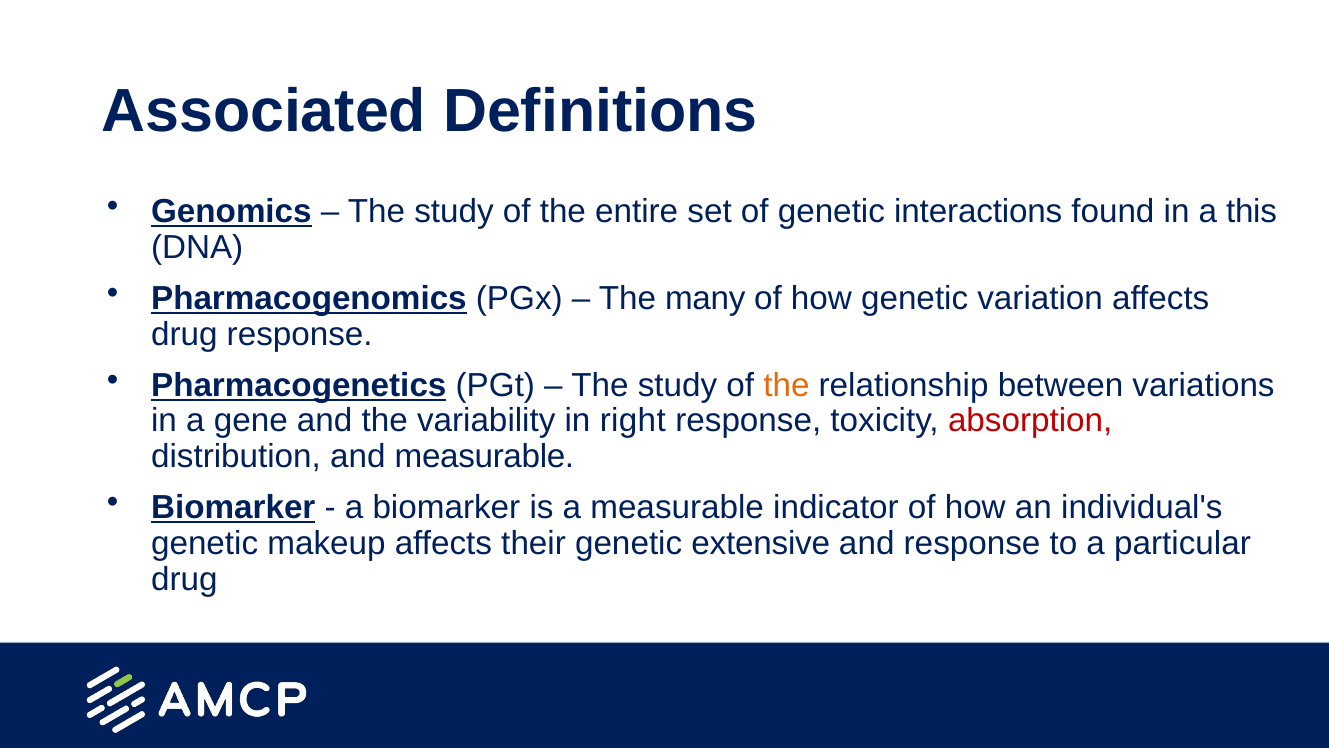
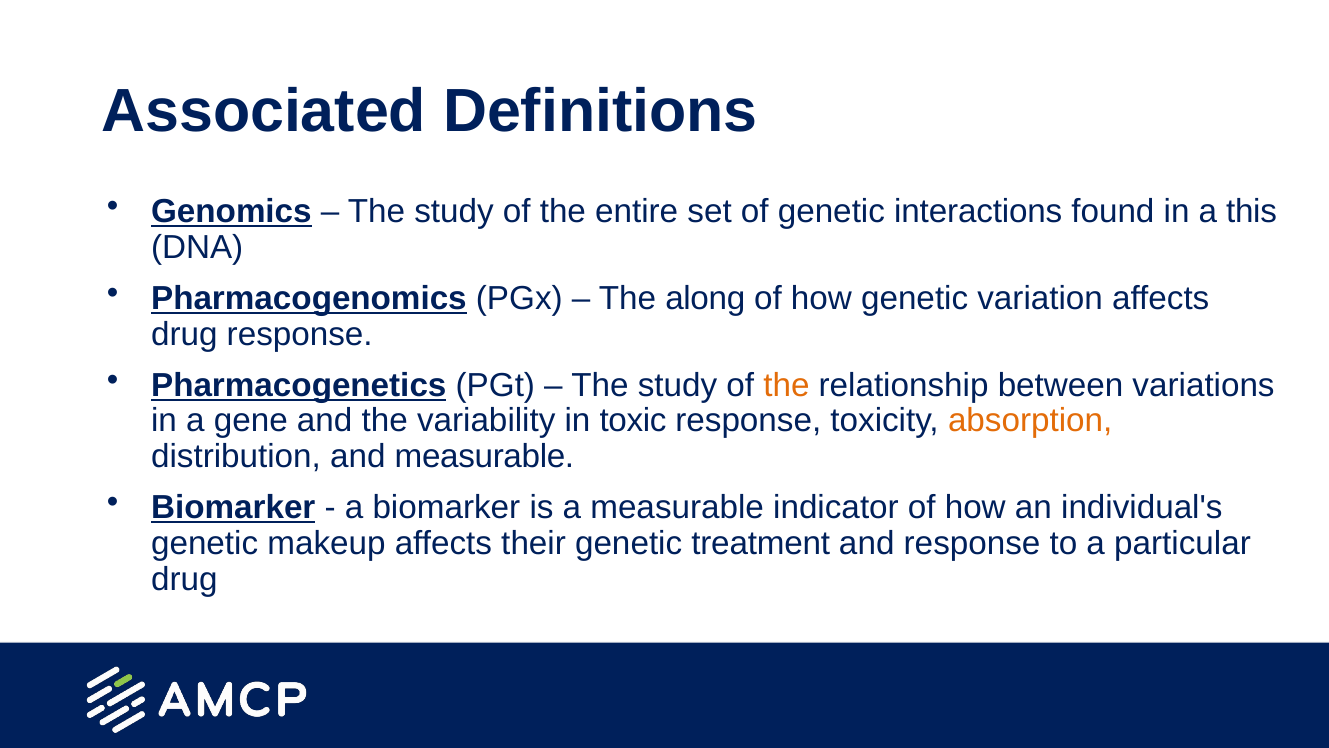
many: many -> along
right: right -> toxic
absorption colour: red -> orange
extensive: extensive -> treatment
